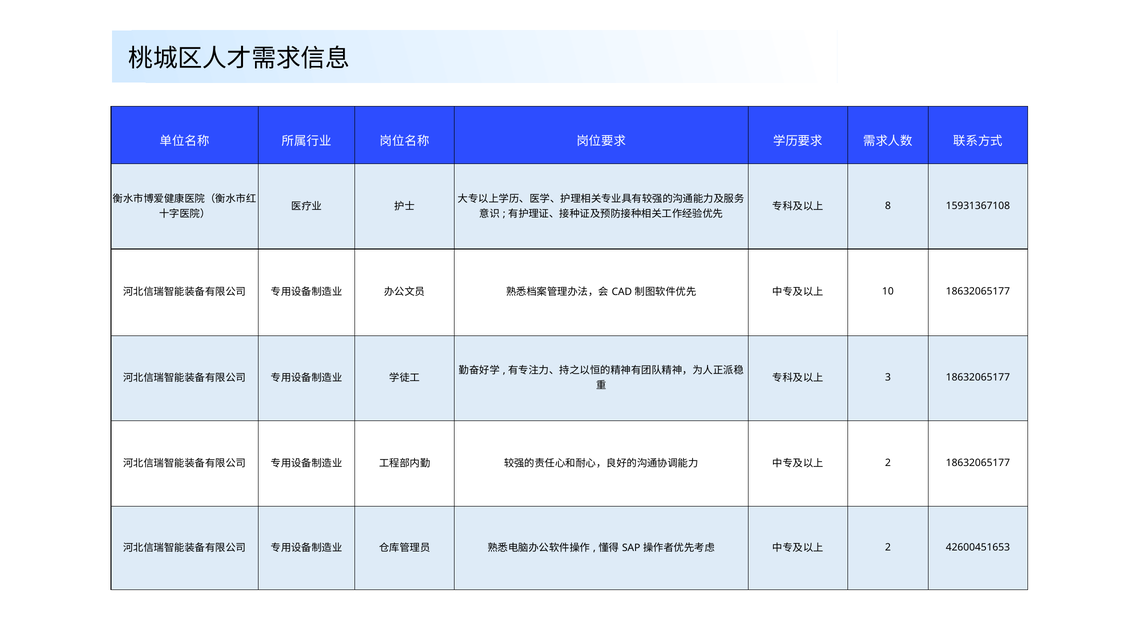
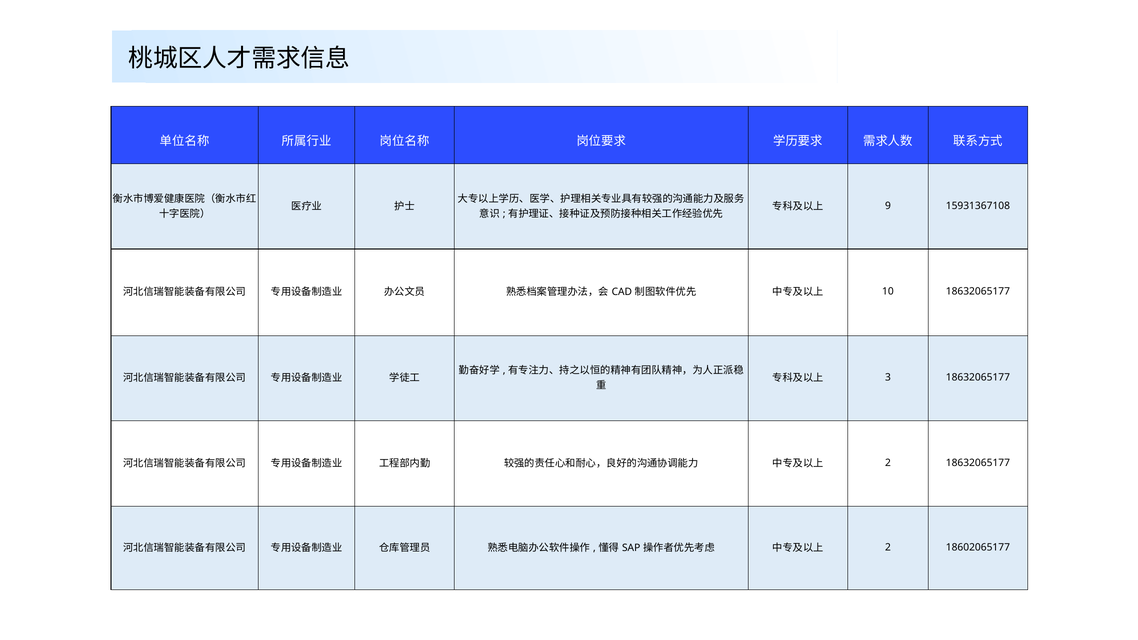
8: 8 -> 9
42600451653: 42600451653 -> 18602065177
